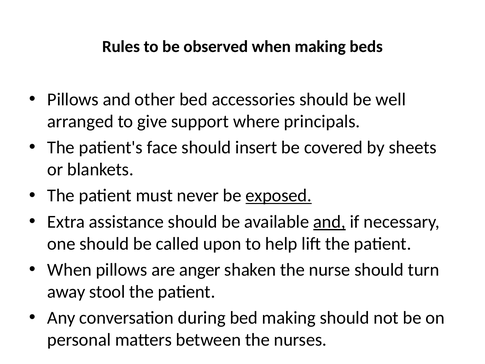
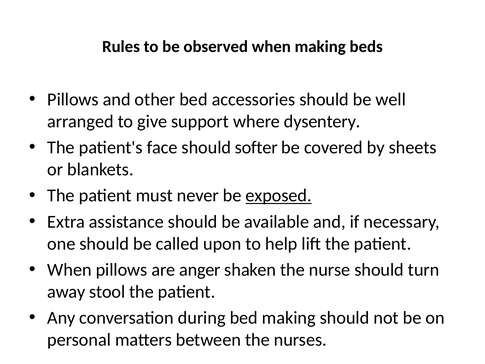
principals: principals -> dysentery
insert: insert -> softer
and at (329, 222) underline: present -> none
